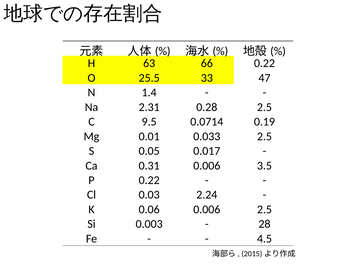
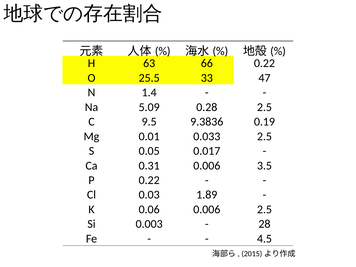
2.31: 2.31 -> 5.09
0.0714: 0.0714 -> 9.3836
2.24: 2.24 -> 1.89
